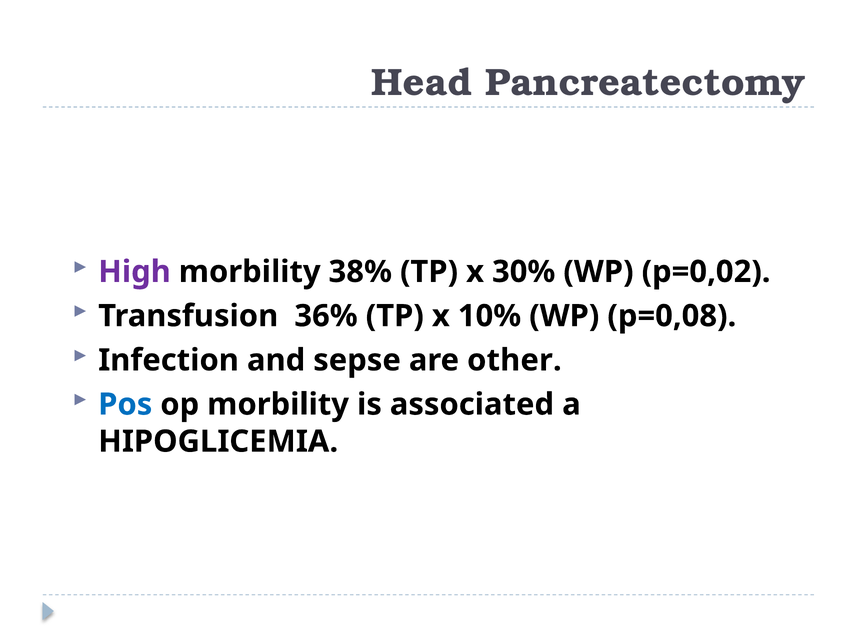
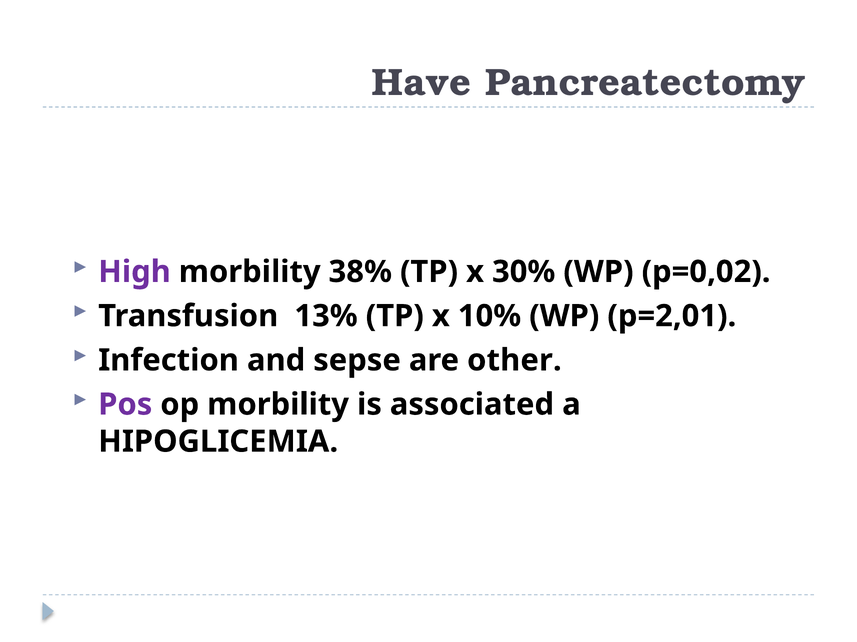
Head: Head -> Have
36%: 36% -> 13%
p=0,08: p=0,08 -> p=2,01
Pos colour: blue -> purple
